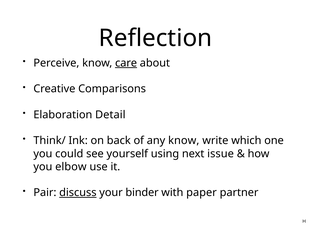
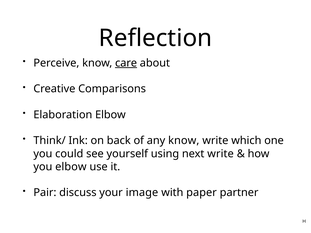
Elaboration Detail: Detail -> Elbow
next issue: issue -> write
discuss underline: present -> none
binder: binder -> image
